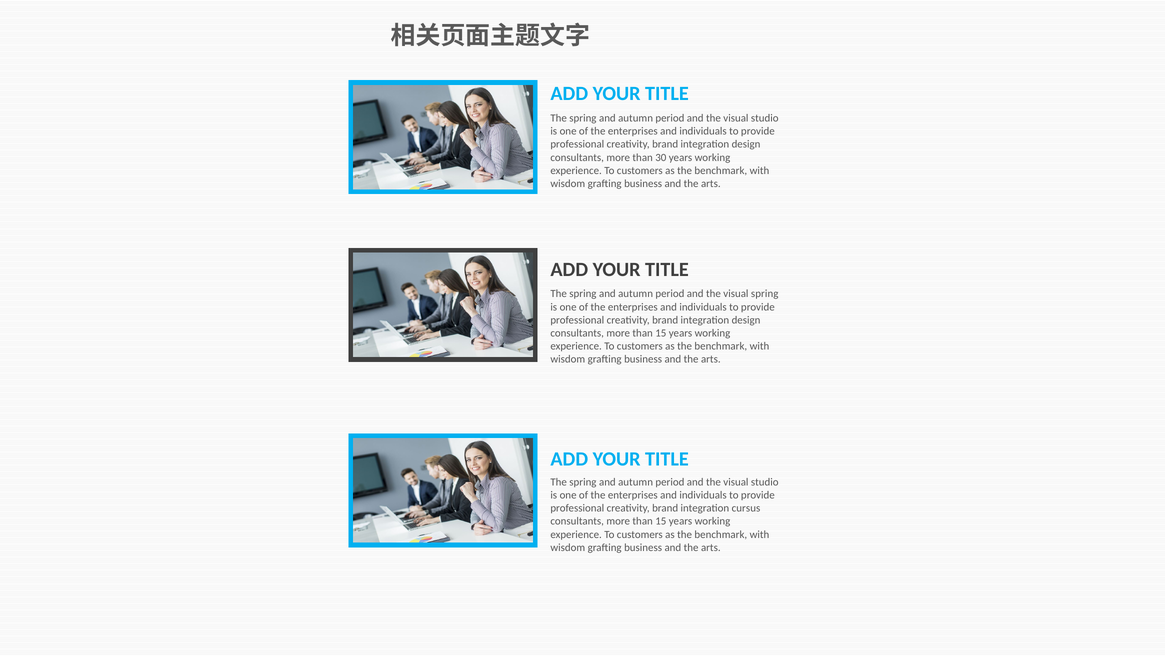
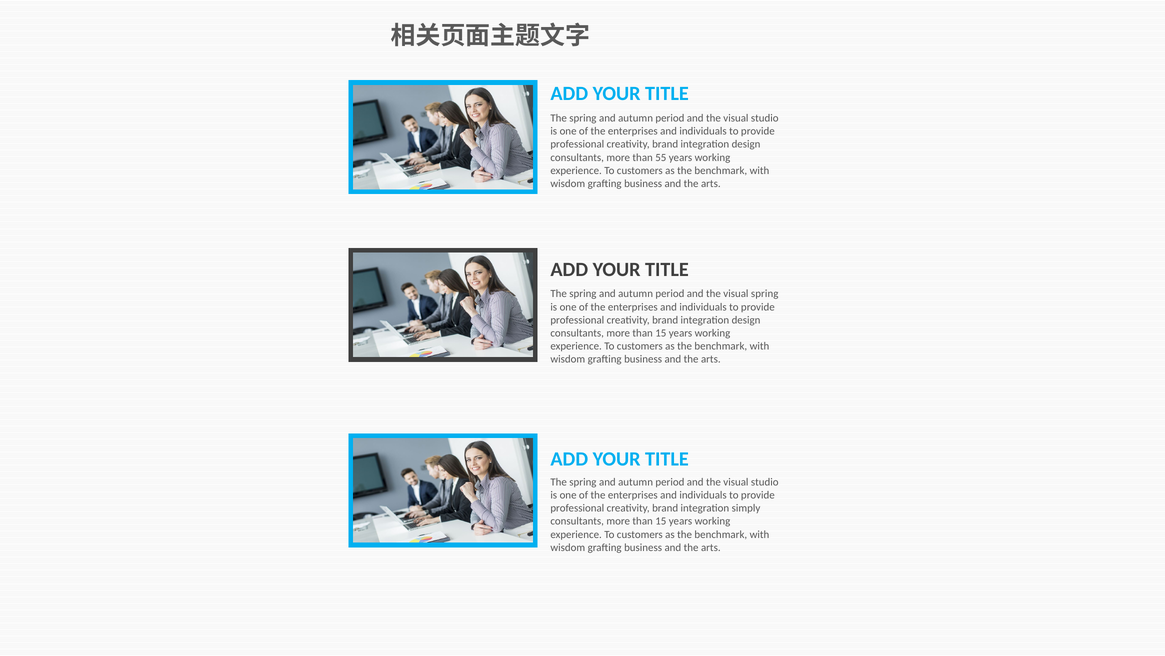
30: 30 -> 55
cursus: cursus -> simply
